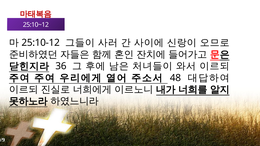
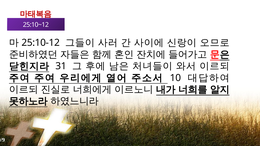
36: 36 -> 31
48: 48 -> 10
